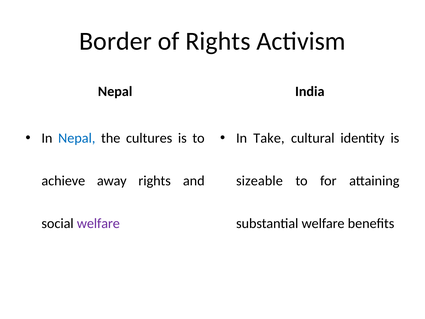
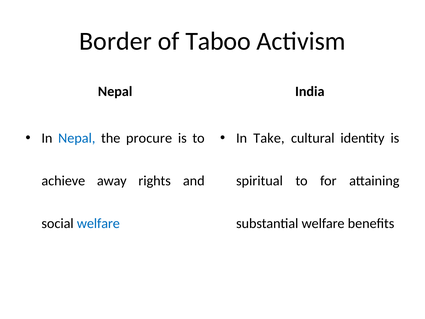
of Rights: Rights -> Taboo
cultures: cultures -> procure
sizeable: sizeable -> spiritual
welfare at (98, 223) colour: purple -> blue
